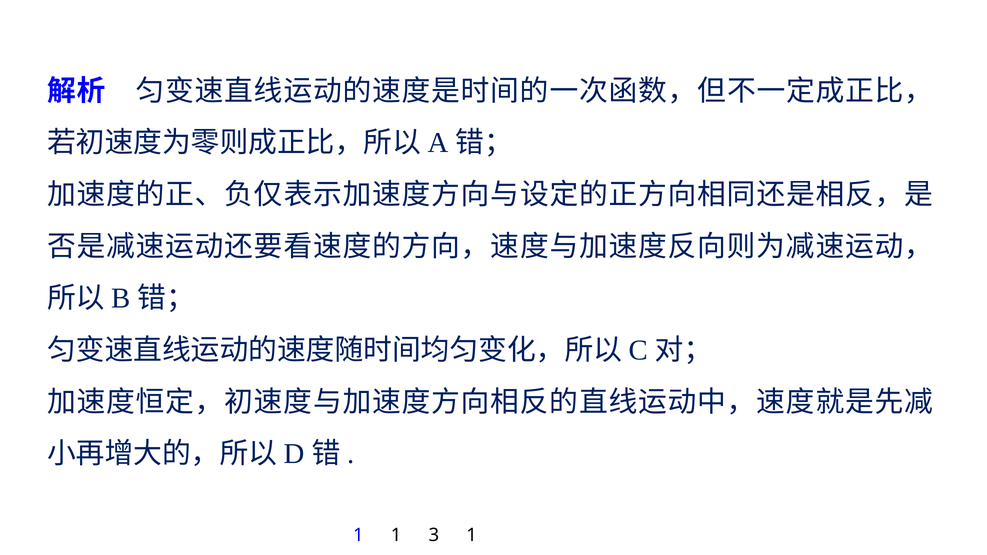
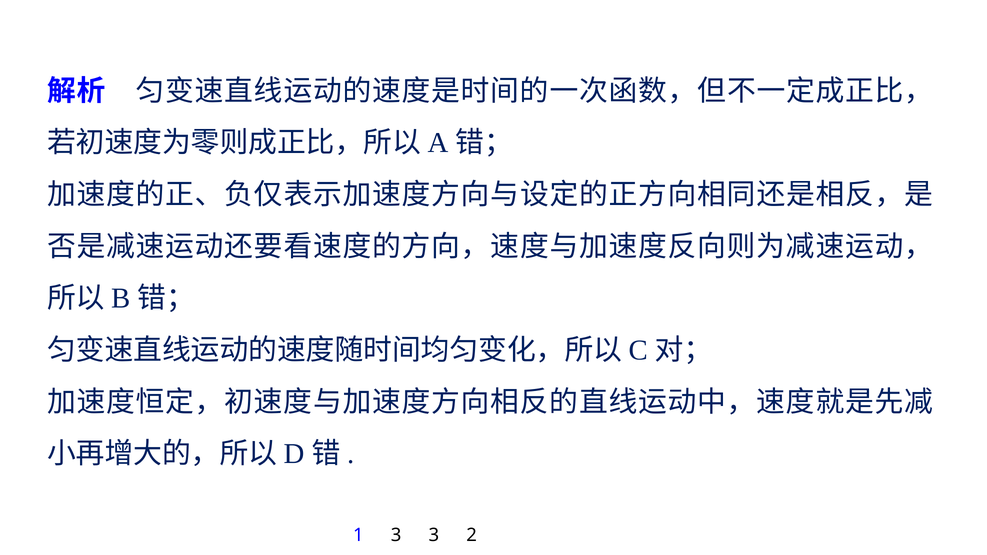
1 1: 1 -> 3
3 1: 1 -> 2
